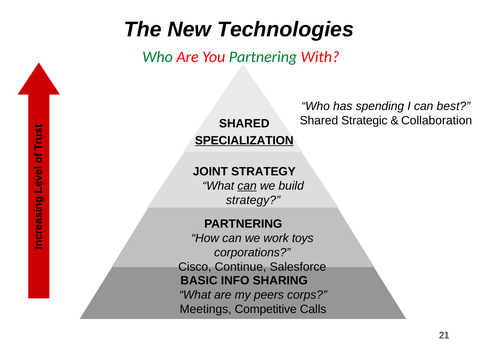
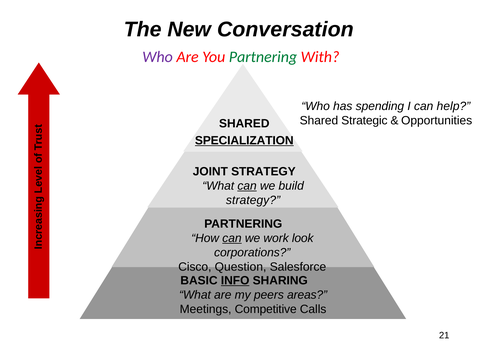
Technologies: Technologies -> Conversation
Who at (158, 57) colour: green -> purple
best: best -> help
Collaboration: Collaboration -> Opportunities
can at (232, 238) underline: none -> present
toys: toys -> look
Continue: Continue -> Question
INFO underline: none -> present
corps: corps -> areas
